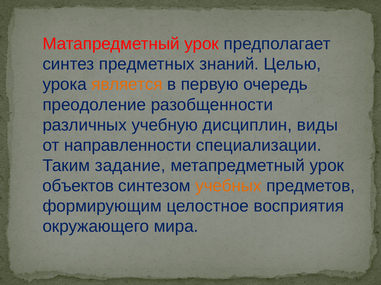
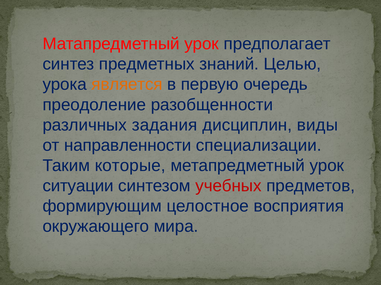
учебную: учебную -> задания
задание: задание -> которые
объектов: объектов -> ситуации
учебных colour: orange -> red
